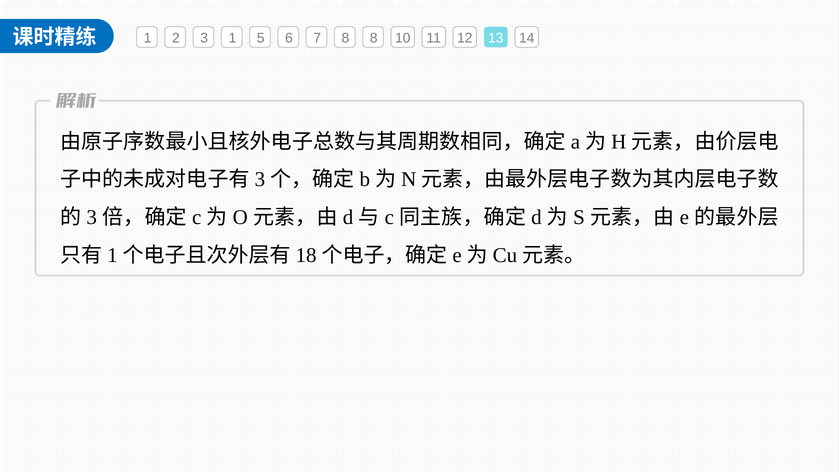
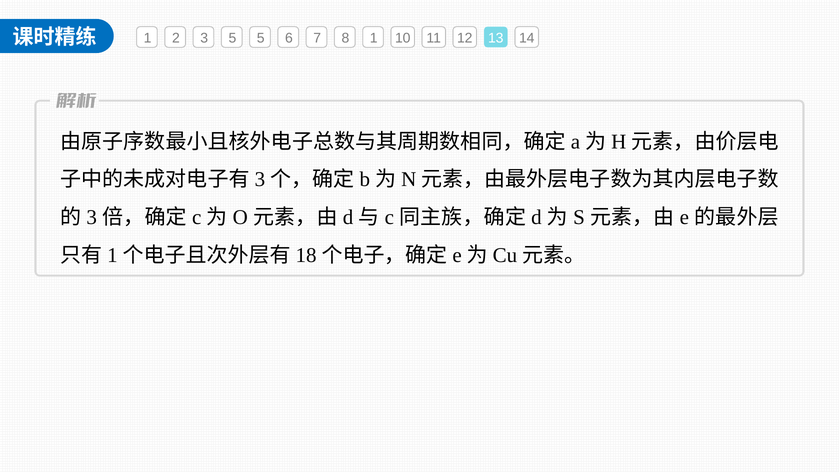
3 1: 1 -> 5
8 8: 8 -> 1
